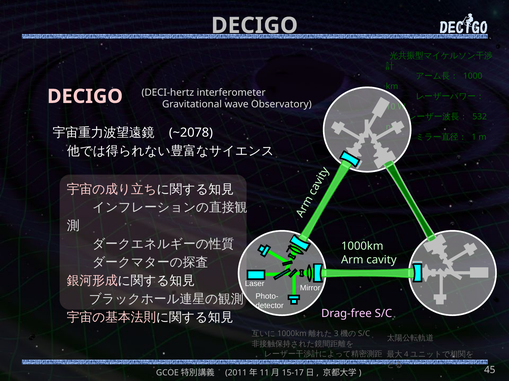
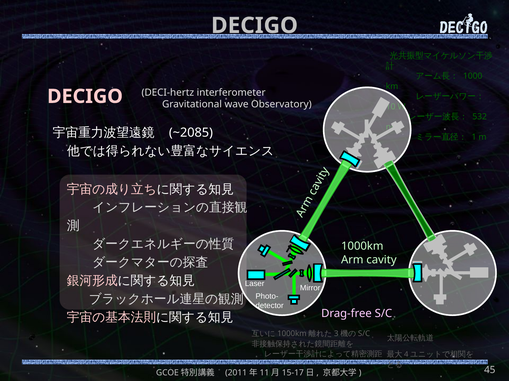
~2078: ~2078 -> ~2085
